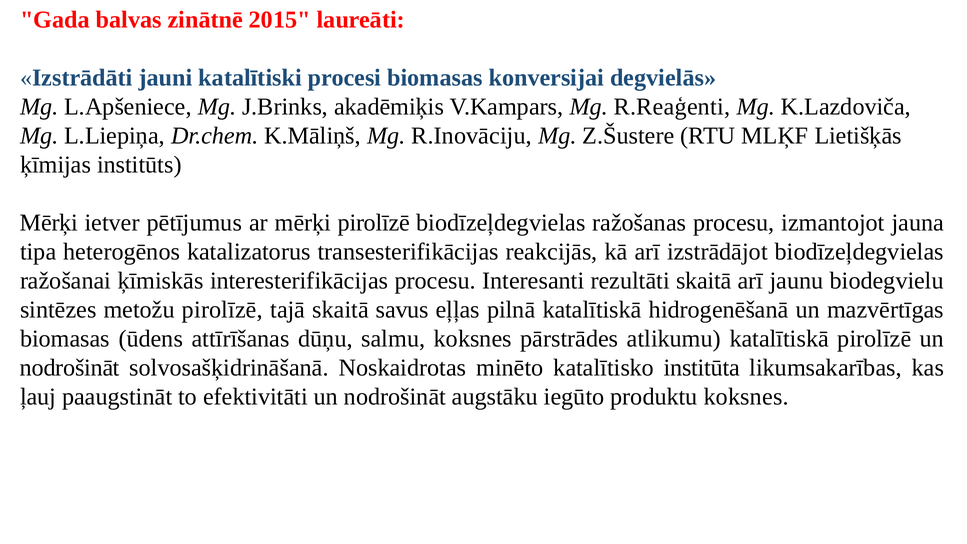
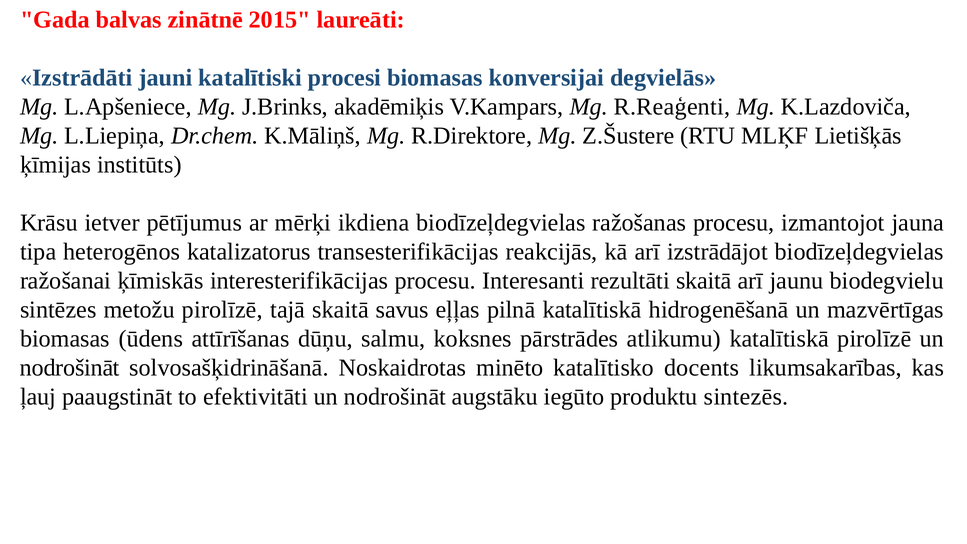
R.Inovāciju: R.Inovāciju -> R.Direktore
Mērķi at (49, 223): Mērķi -> Krāsu
mērķi pirolīzē: pirolīzē -> ikdiena
institūta: institūta -> docents
produktu koksnes: koksnes -> sintezēs
